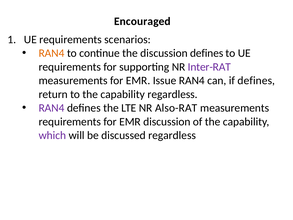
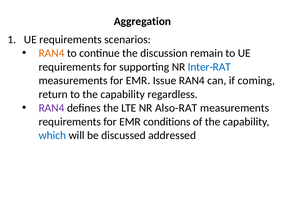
Encouraged: Encouraged -> Aggregation
discussion defines: defines -> remain
Inter-RAT colour: purple -> blue
if defines: defines -> coming
EMR discussion: discussion -> conditions
which colour: purple -> blue
discussed regardless: regardless -> addressed
